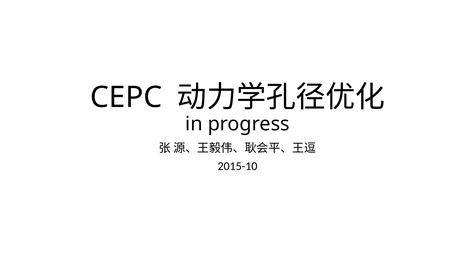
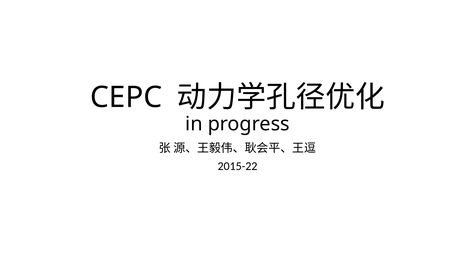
2015-10: 2015-10 -> 2015-22
